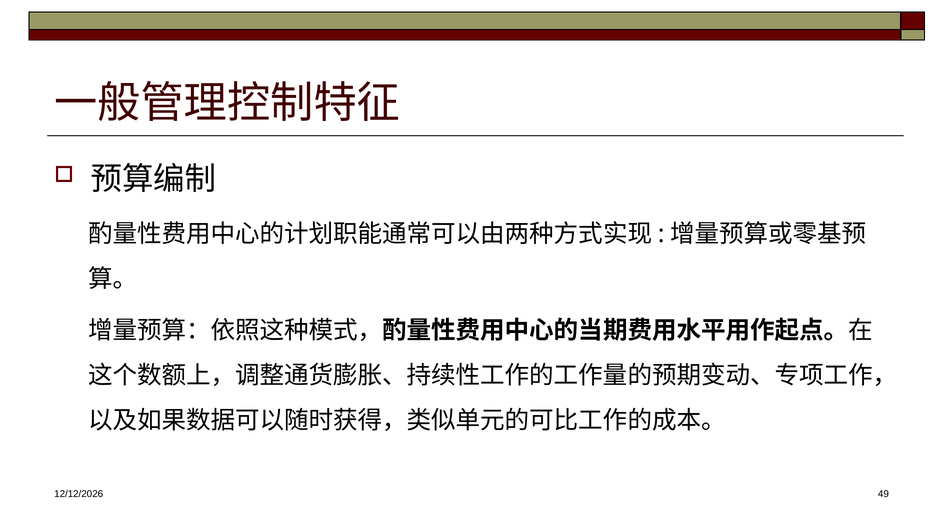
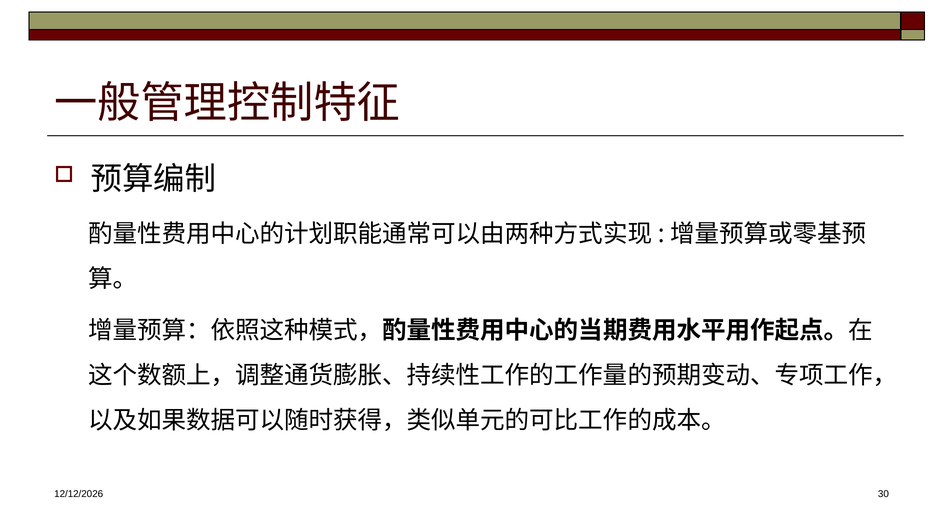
49: 49 -> 30
